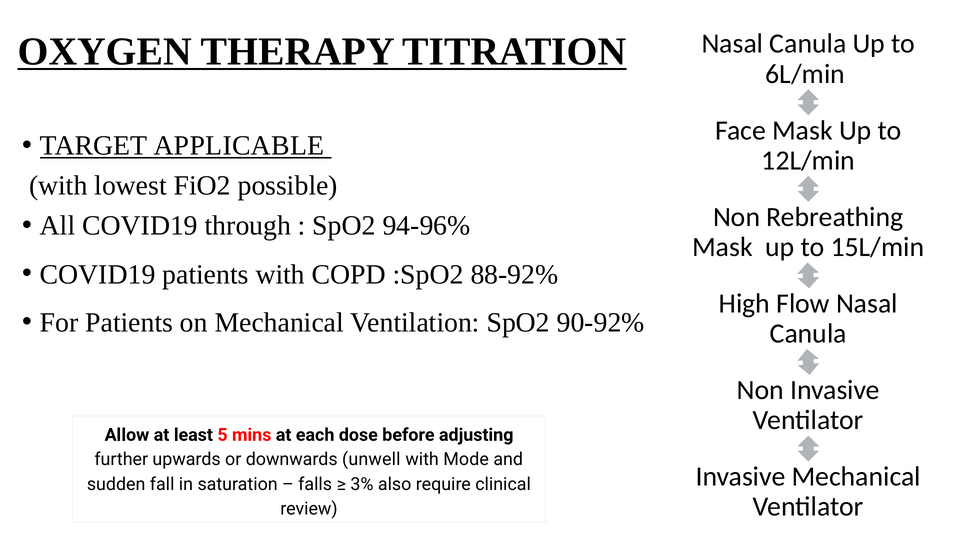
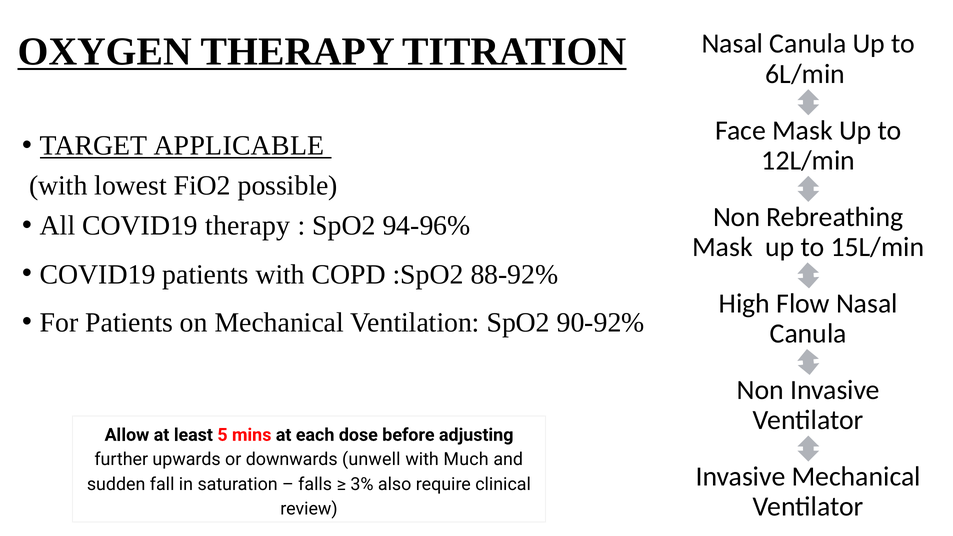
COVID19 through: through -> therapy
Mode: Mode -> Much
